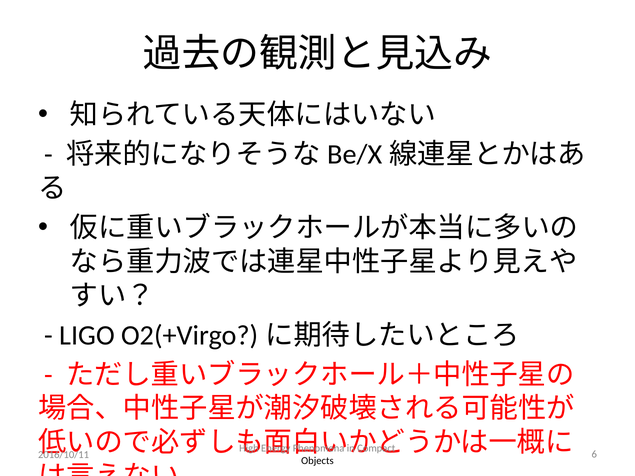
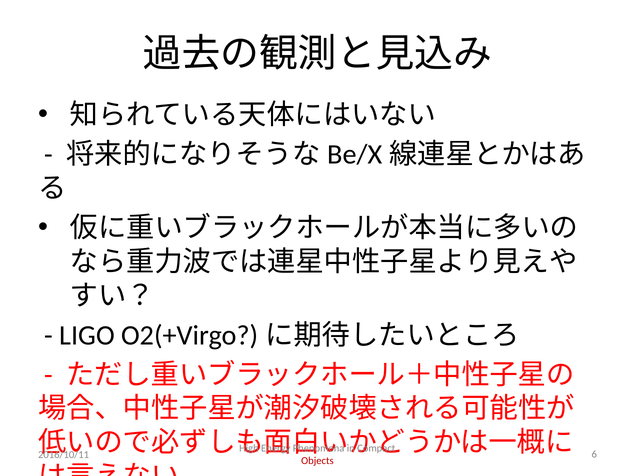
Objects colour: black -> red
